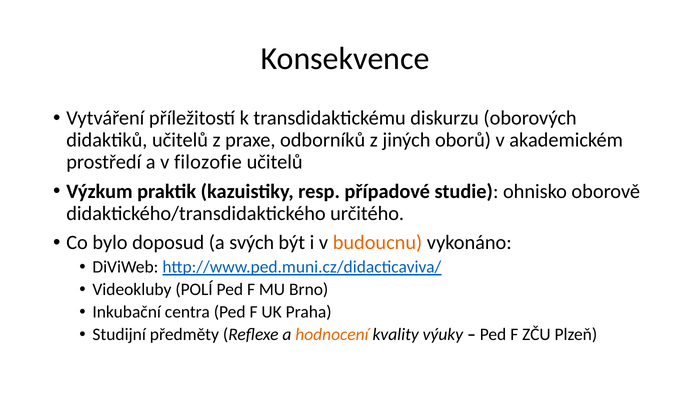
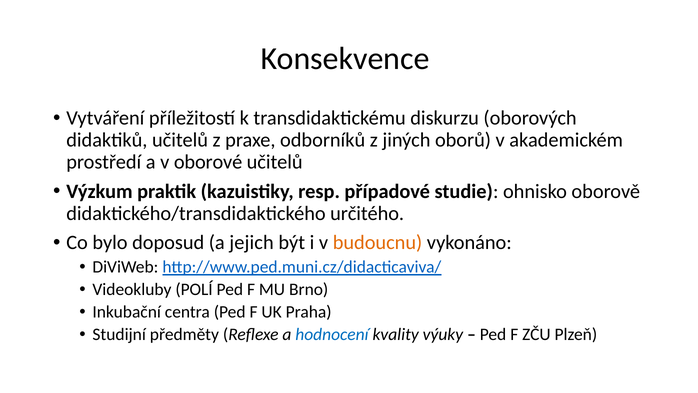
filozofie: filozofie -> oborové
svých: svých -> jejich
hodnocení colour: orange -> blue
